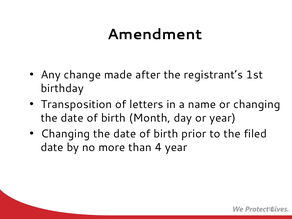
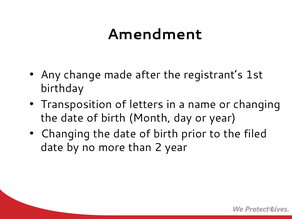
4: 4 -> 2
